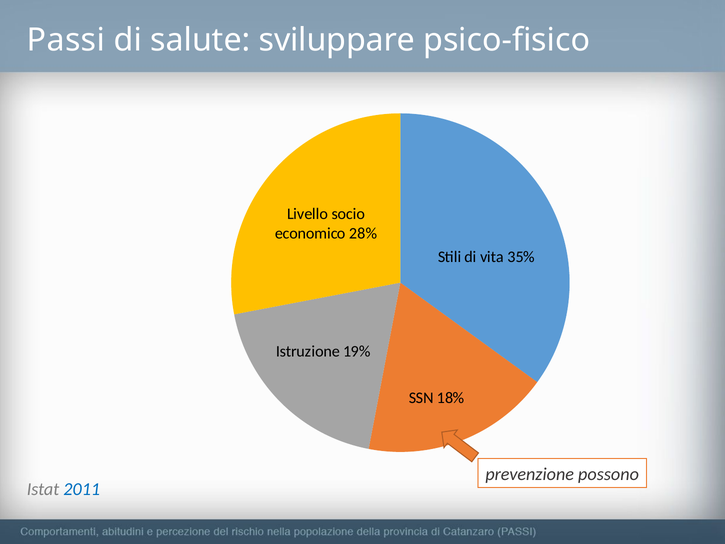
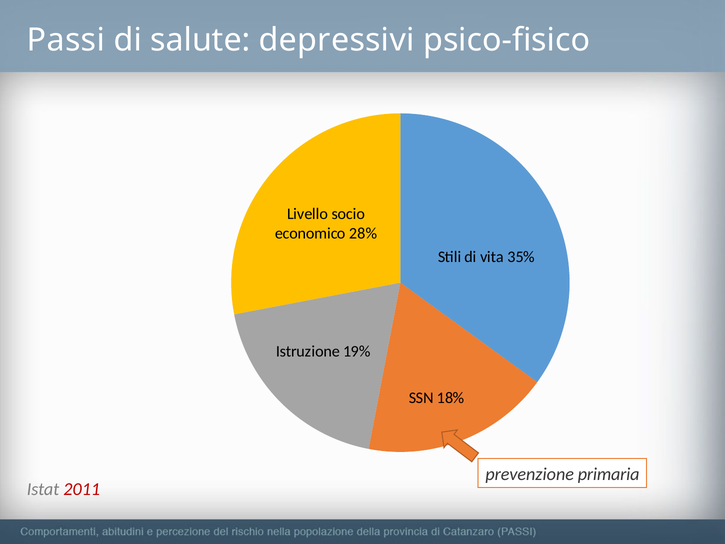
sviluppare: sviluppare -> depressivi
possono: possono -> primaria
2011 colour: blue -> red
